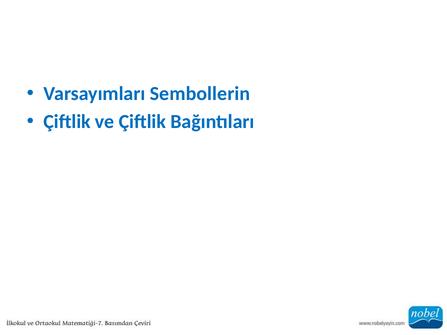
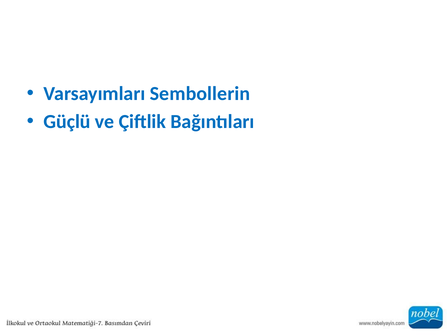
Çiftlik at (67, 122): Çiftlik -> Güçlü
